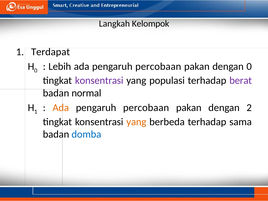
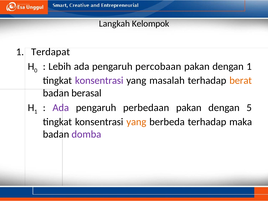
dengan 0: 0 -> 1
populasi: populasi -> masalah
berat colour: purple -> orange
normal: normal -> berasal
Ada at (61, 108) colour: orange -> purple
percobaan at (146, 108): percobaan -> perbedaan
2: 2 -> 5
sama: sama -> maka
domba colour: blue -> purple
